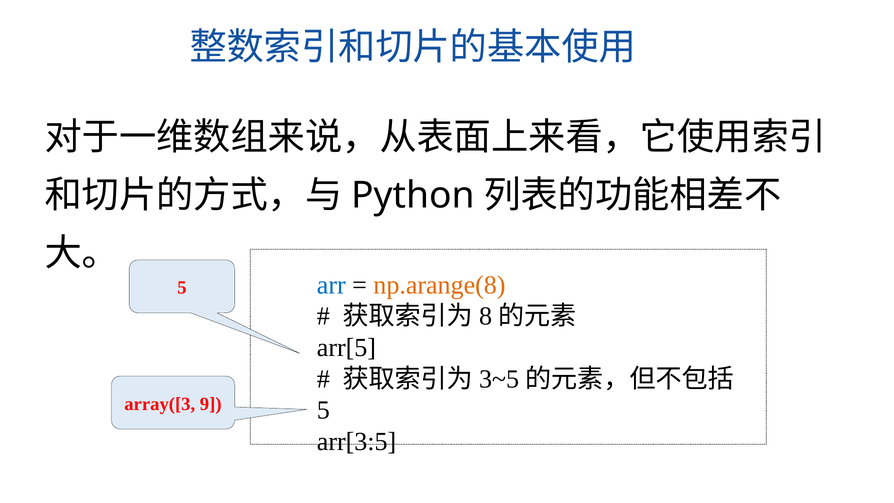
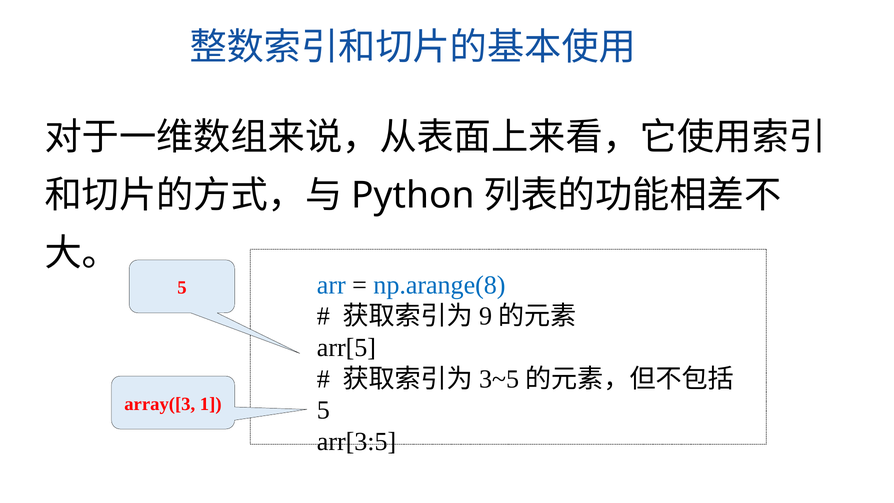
np.arange(8 colour: orange -> blue
8: 8 -> 9
9: 9 -> 1
